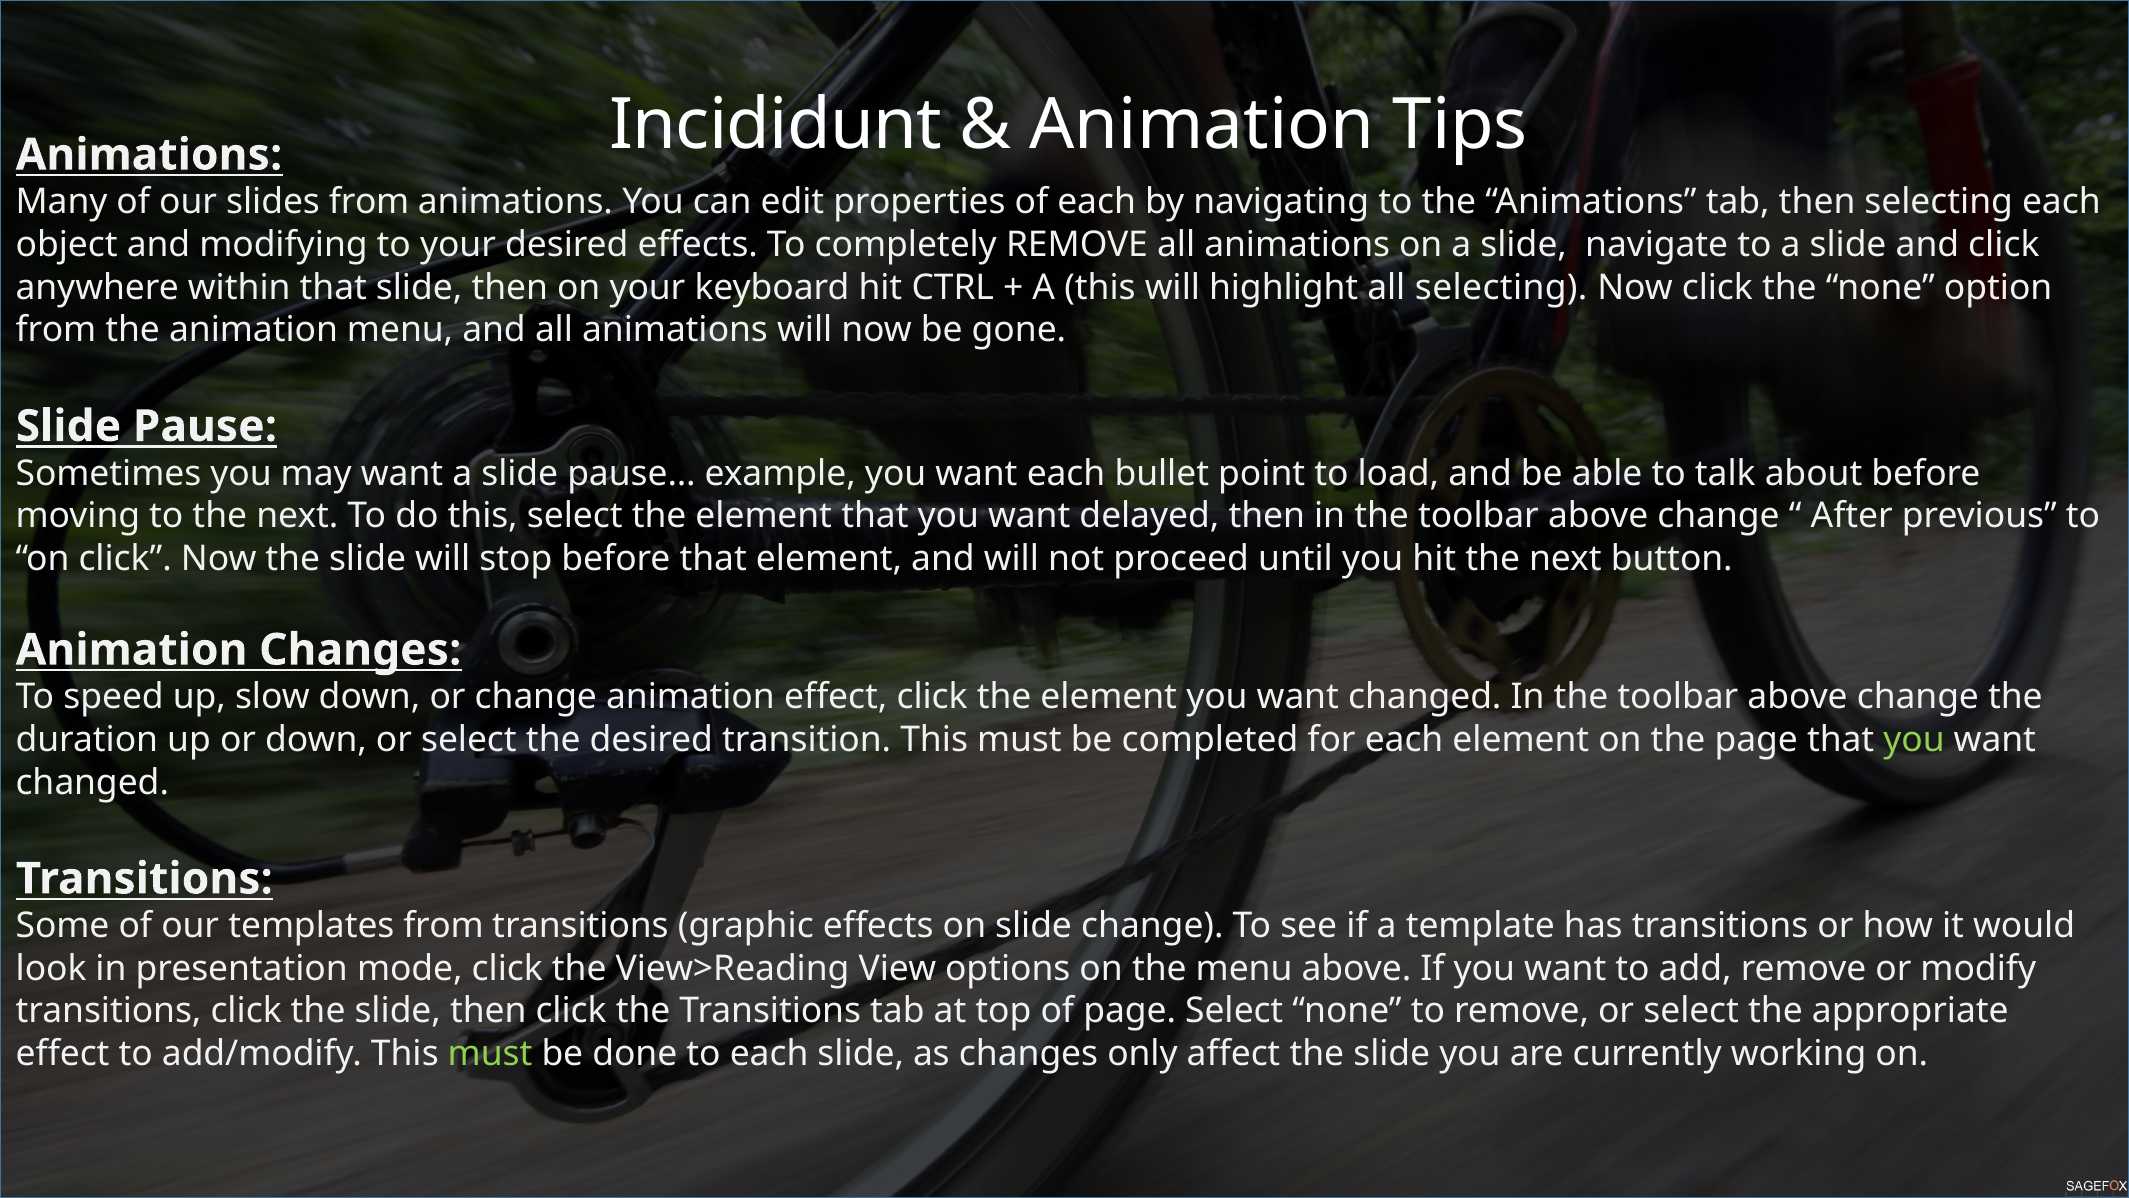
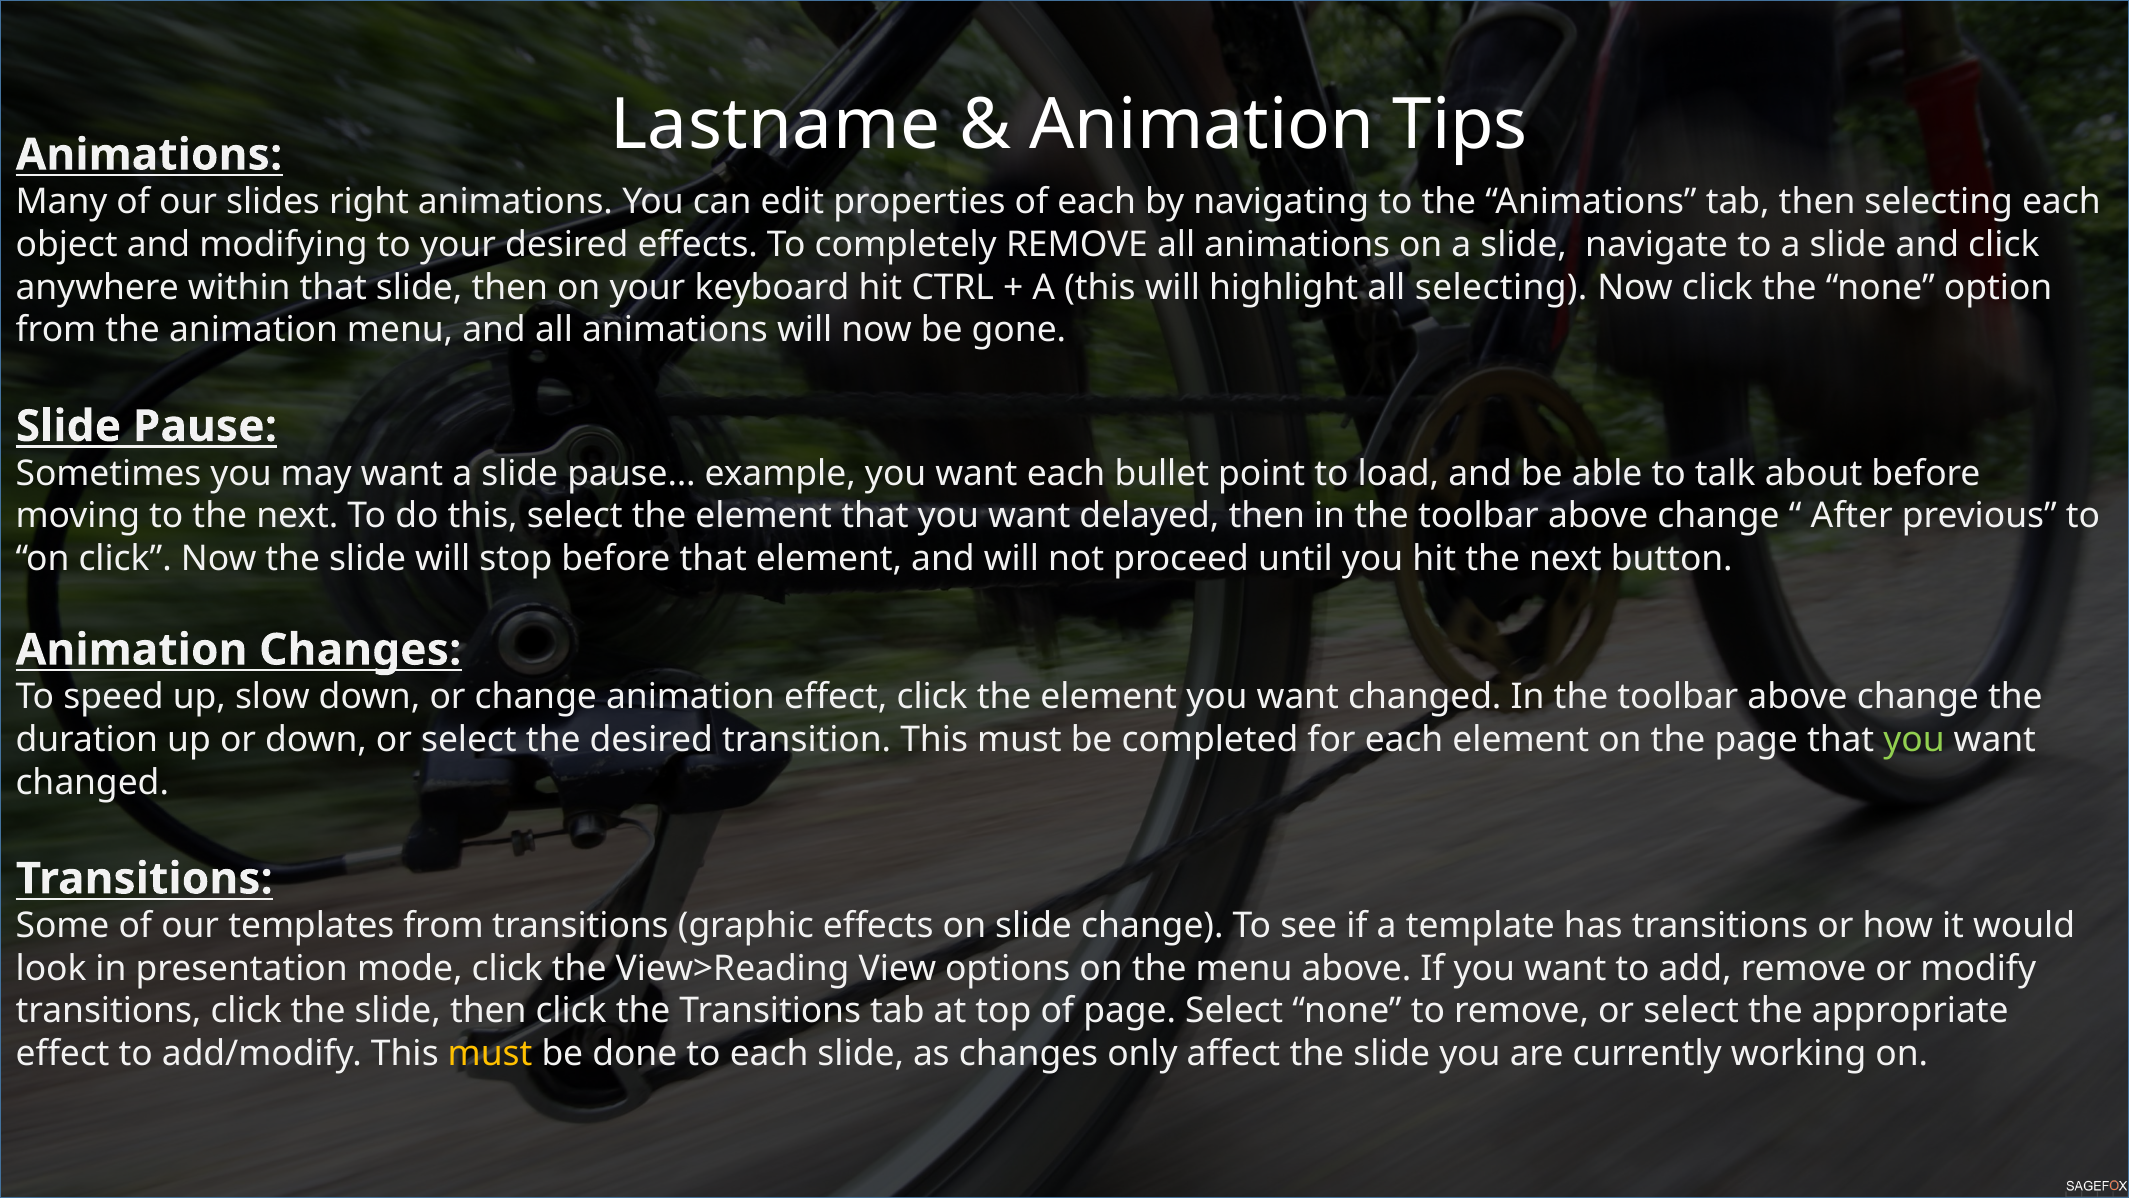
Incididunt: Incididunt -> Lastname
slides from: from -> right
must at (490, 1053) colour: light green -> yellow
